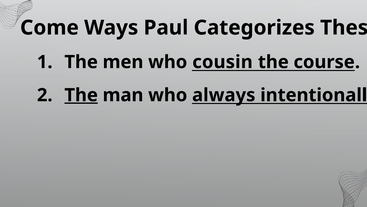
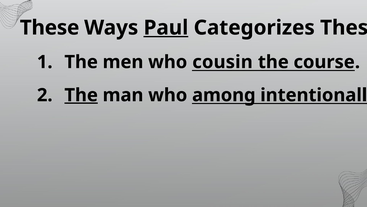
Come at (49, 28): Come -> These
Paul underline: none -> present
always: always -> among
